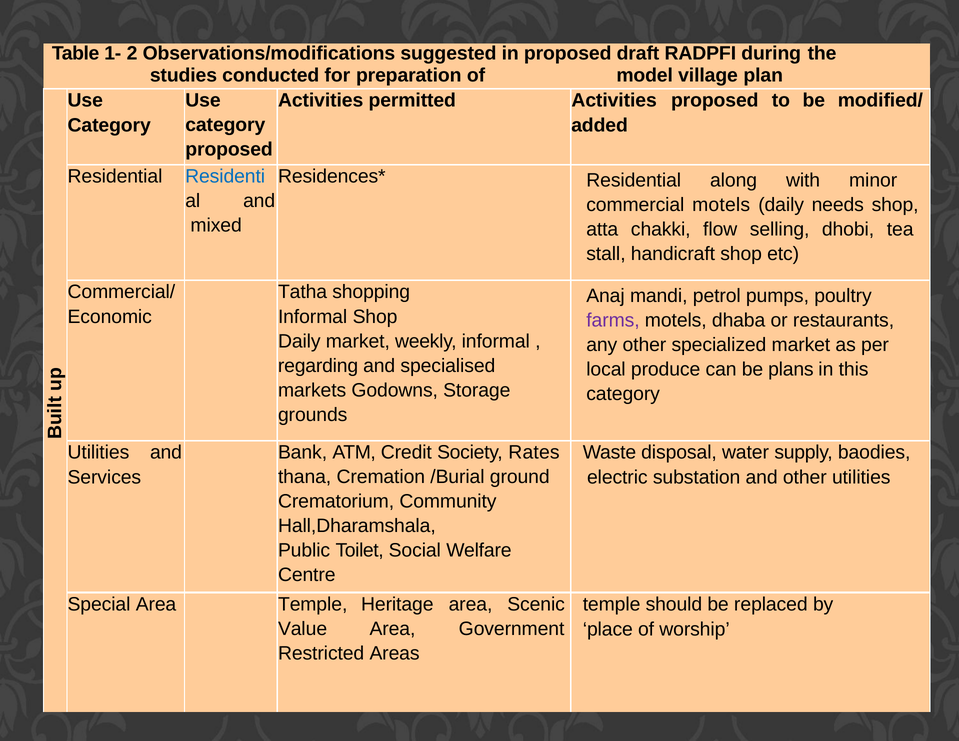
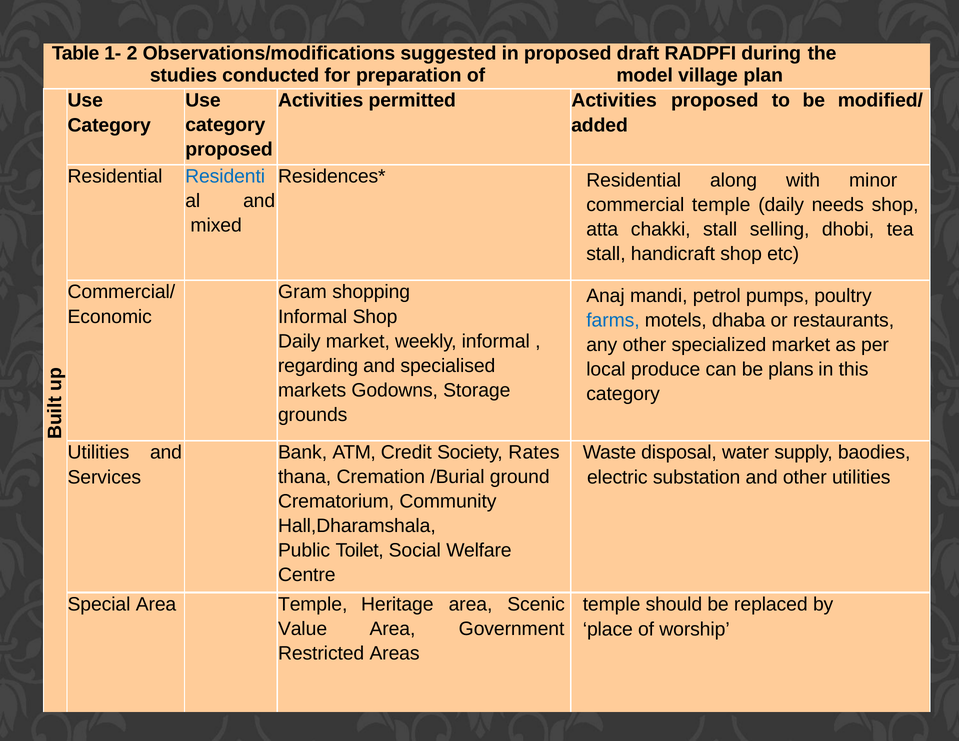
commercial motels: motels -> temple
chakki flow: flow -> stall
Tatha: Tatha -> Gram
farms colour: purple -> blue
